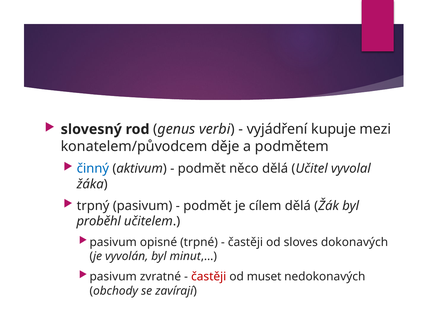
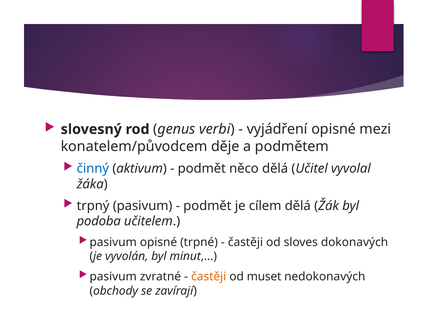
vyjádření kupuje: kupuje -> opisné
proběhl: proběhl -> podoba
častěji at (209, 277) colour: red -> orange
